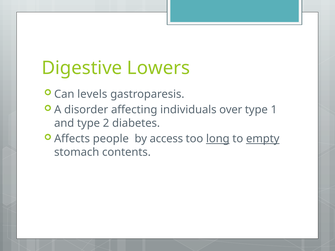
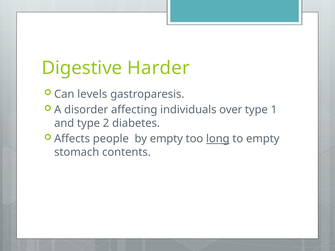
Lowers: Lowers -> Harder
by access: access -> empty
empty at (263, 139) underline: present -> none
